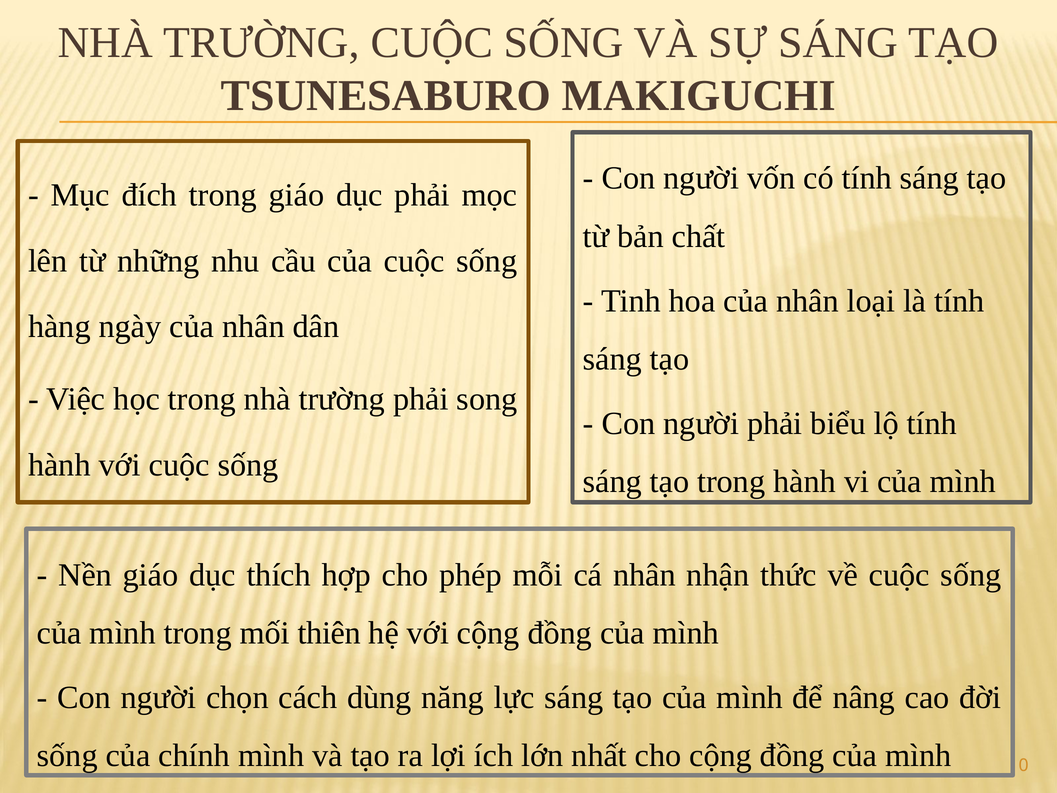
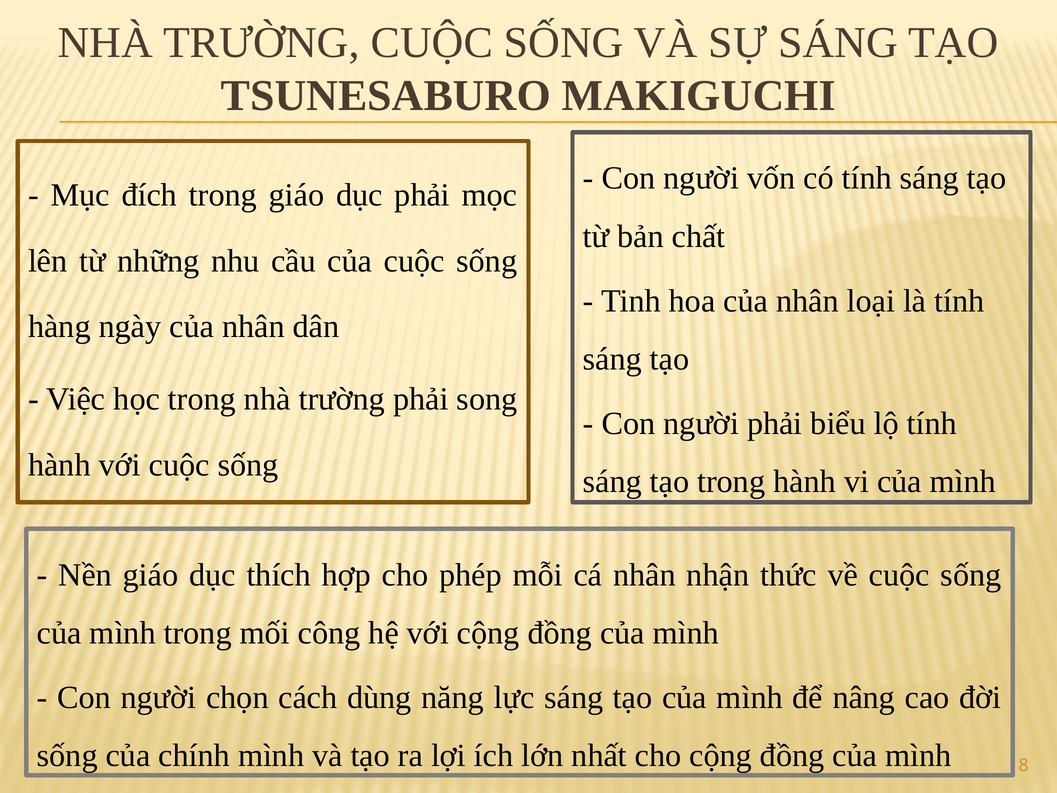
thiên: thiên -> công
0: 0 -> 8
